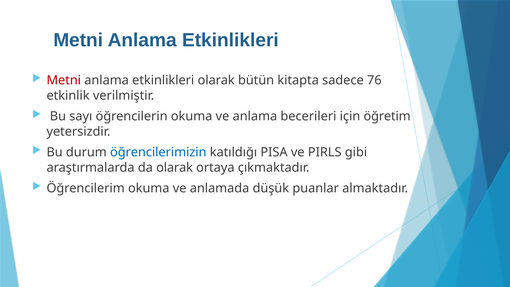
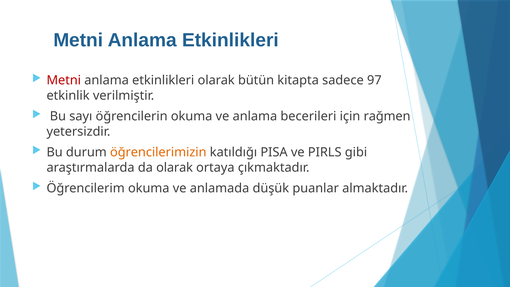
76: 76 -> 97
öğretim: öğretim -> rağmen
öğrencilerimizin colour: blue -> orange
